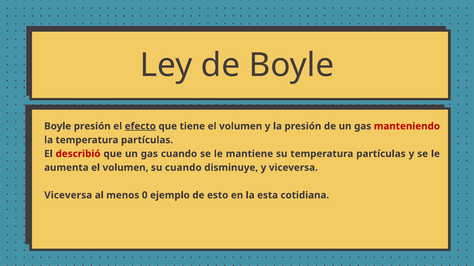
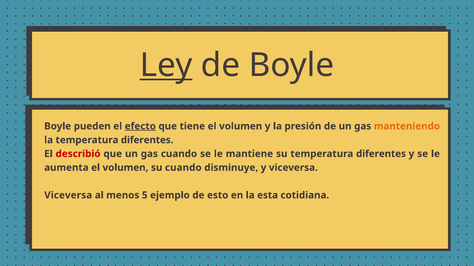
Ley underline: none -> present
Boyle presión: presión -> pueden
manteniendo colour: red -> orange
la temperatura partículas: partículas -> diferentes
su temperatura partículas: partículas -> diferentes
0: 0 -> 5
